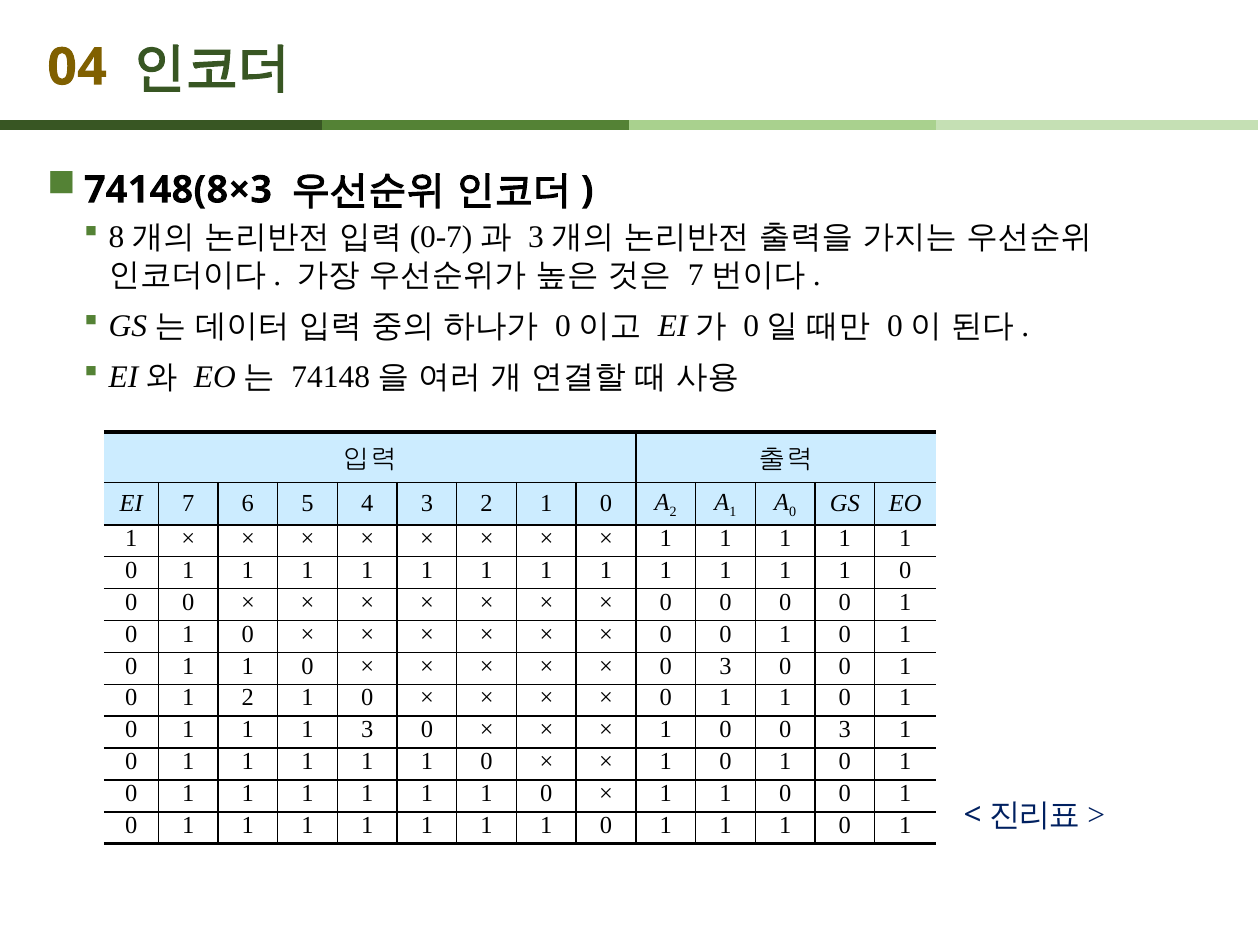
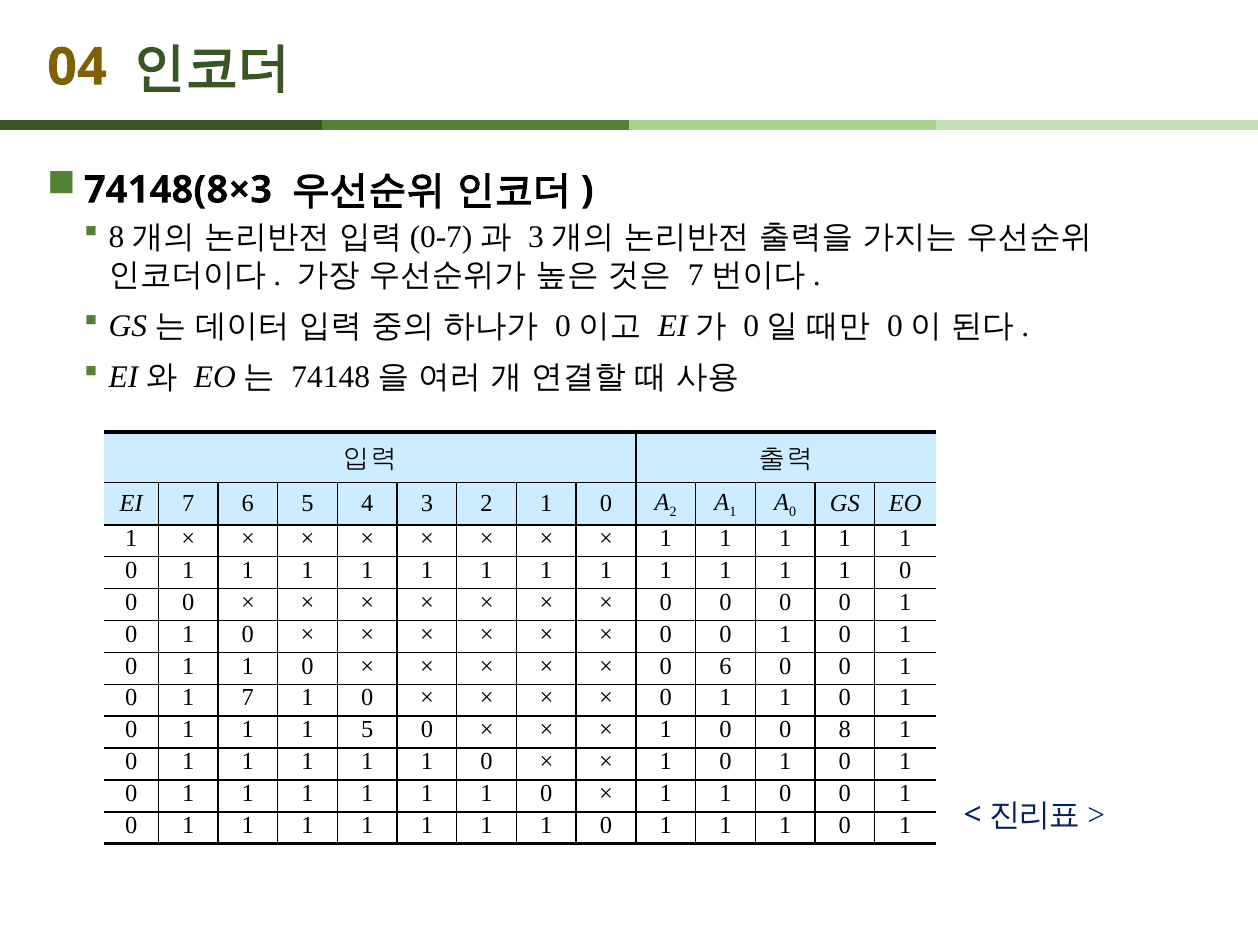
3 at (725, 666): 3 -> 6
1 2: 2 -> 7
1 3: 3 -> 5
0 0 3: 3 -> 8
